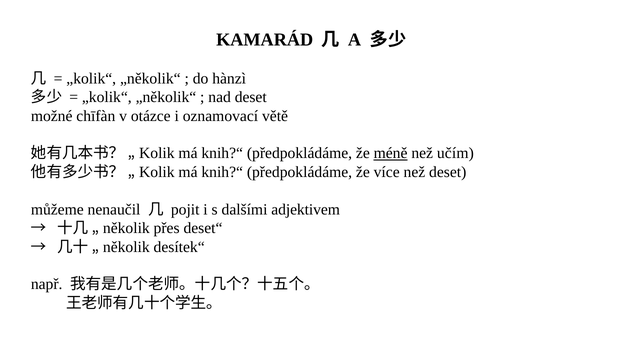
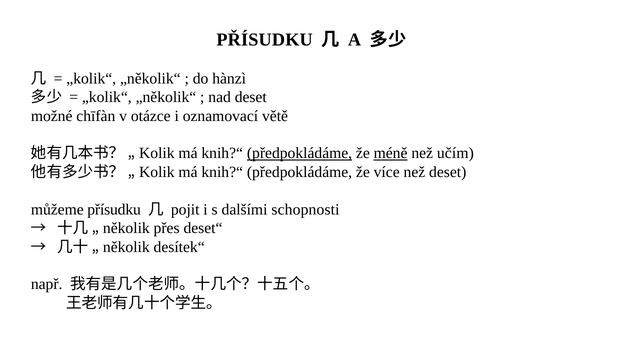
KAMARÁD at (265, 40): KAMARÁD -> PŘÍSUDKU
předpokládáme at (300, 153) underline: none -> present
můžeme nenaučil: nenaučil -> přísudku
adjektivem: adjektivem -> schopnosti
